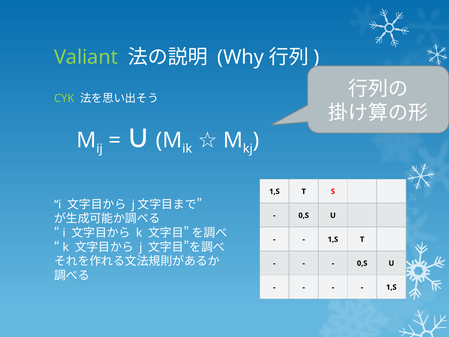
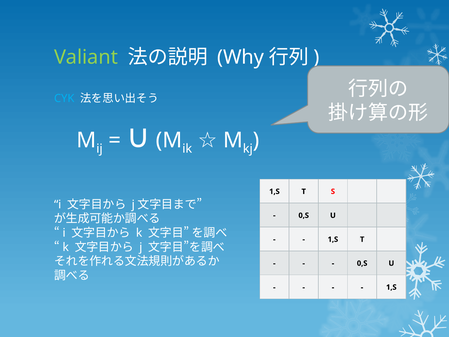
CYK colour: light green -> light blue
